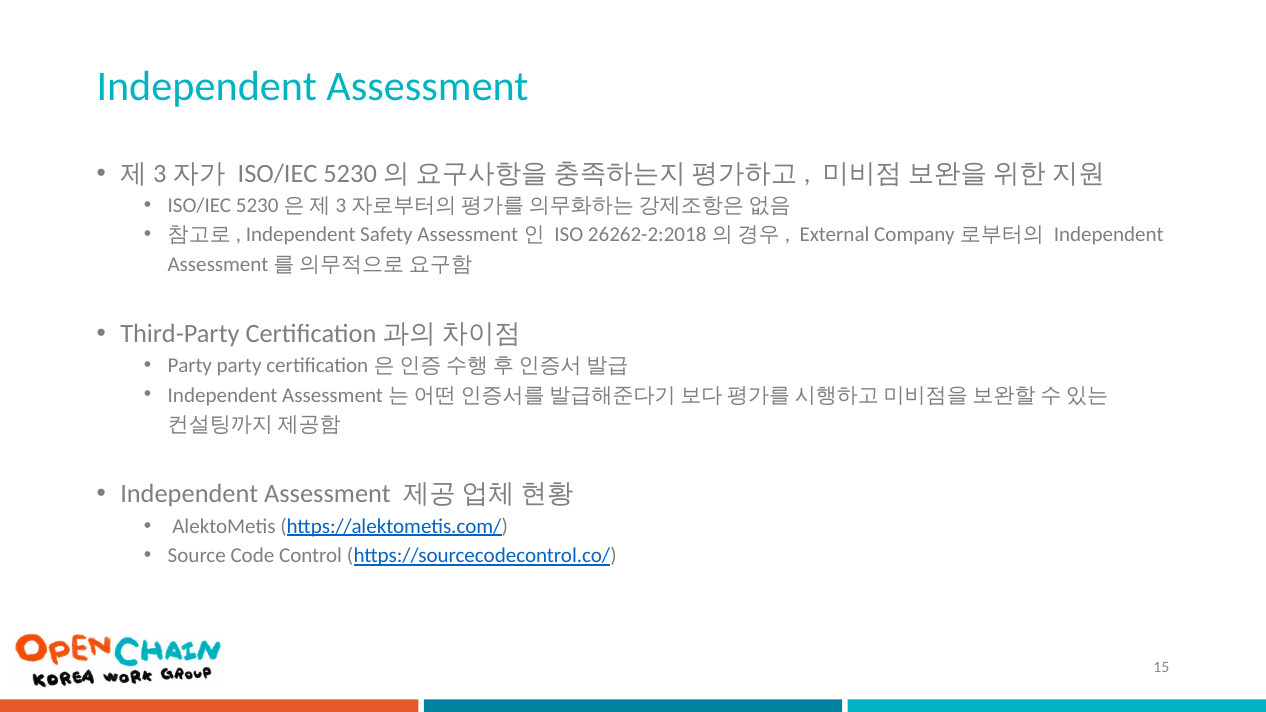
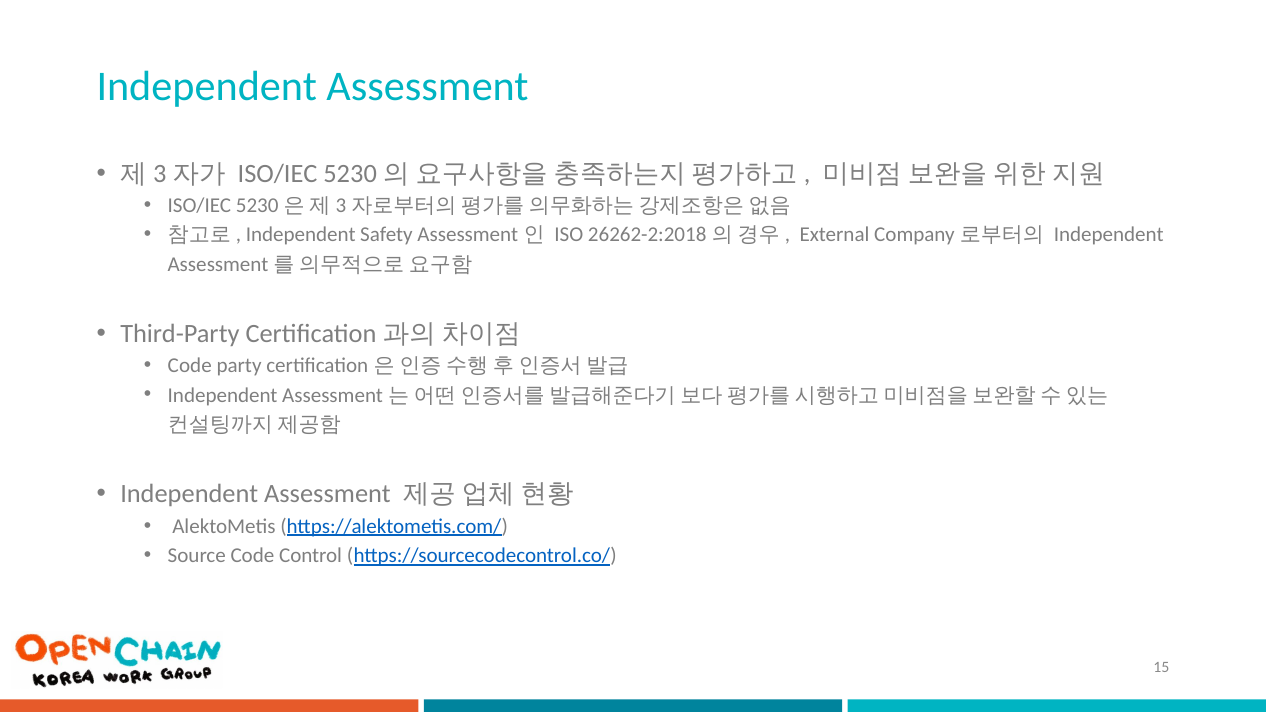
Party at (190, 366): Party -> Code
